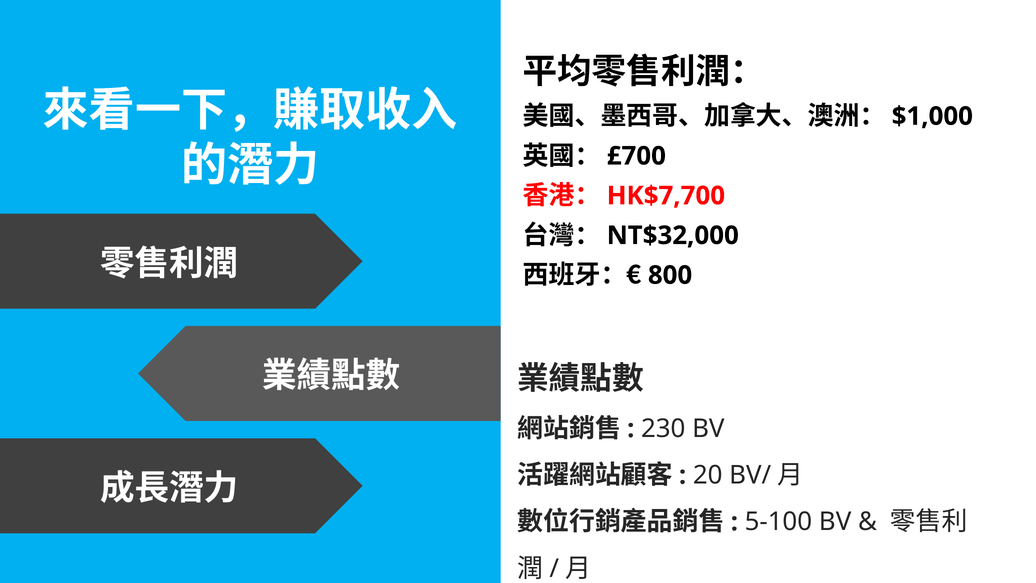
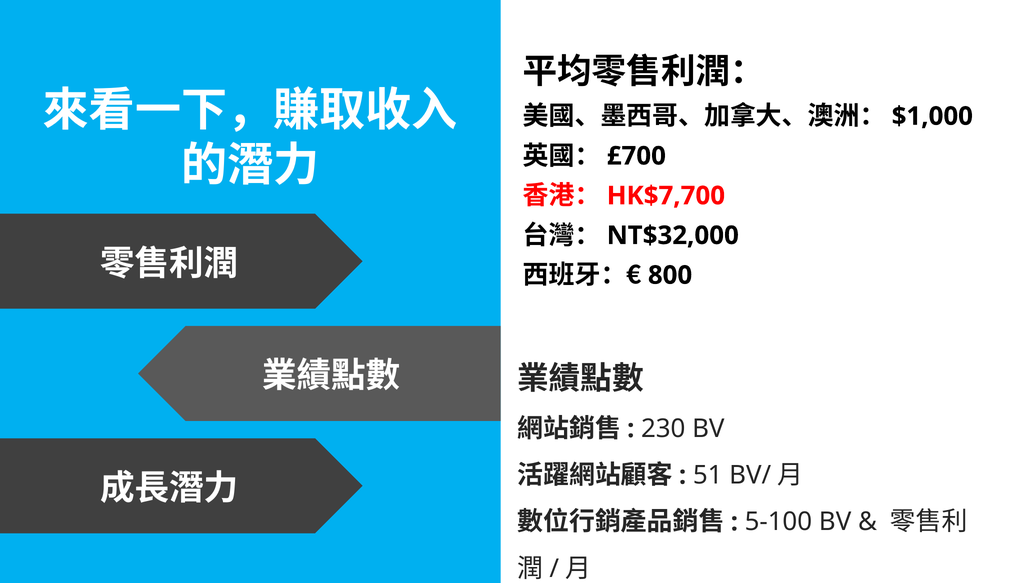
20: 20 -> 51
